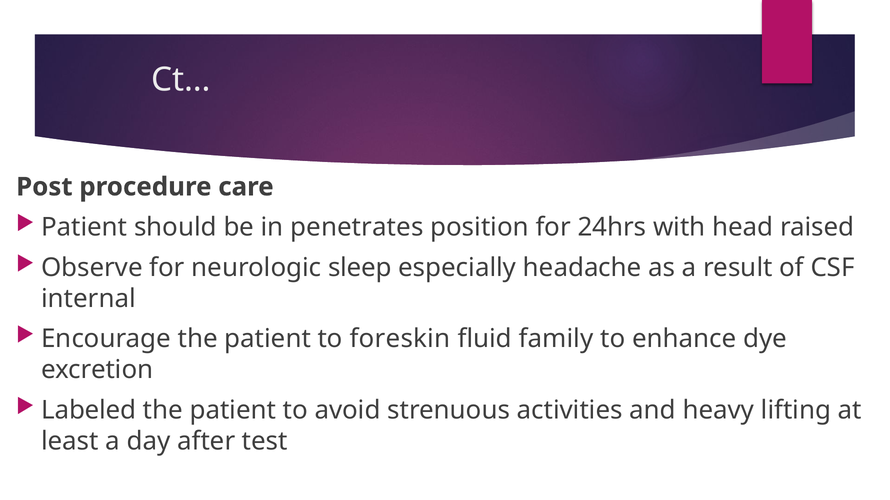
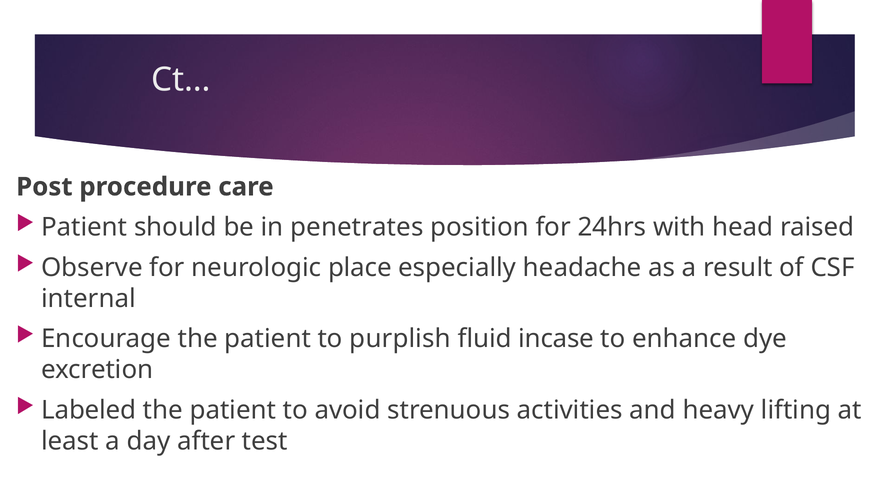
sleep: sleep -> place
foreskin: foreskin -> purplish
family: family -> incase
